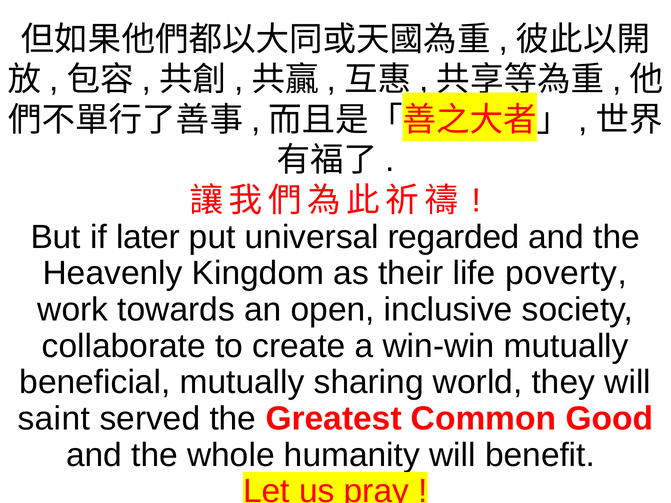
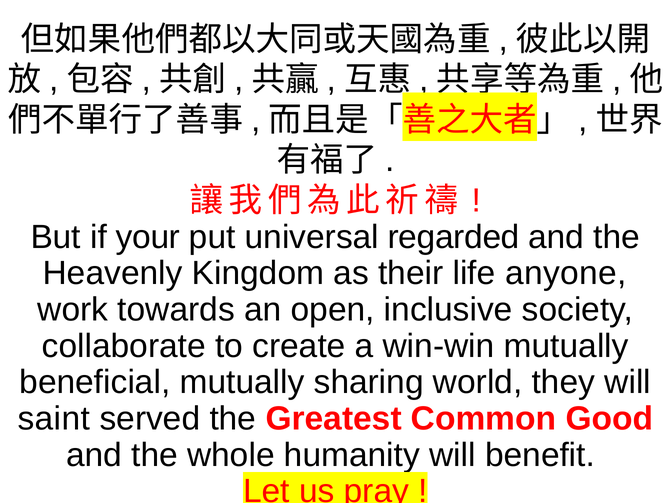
later: later -> your
poverty: poverty -> anyone
